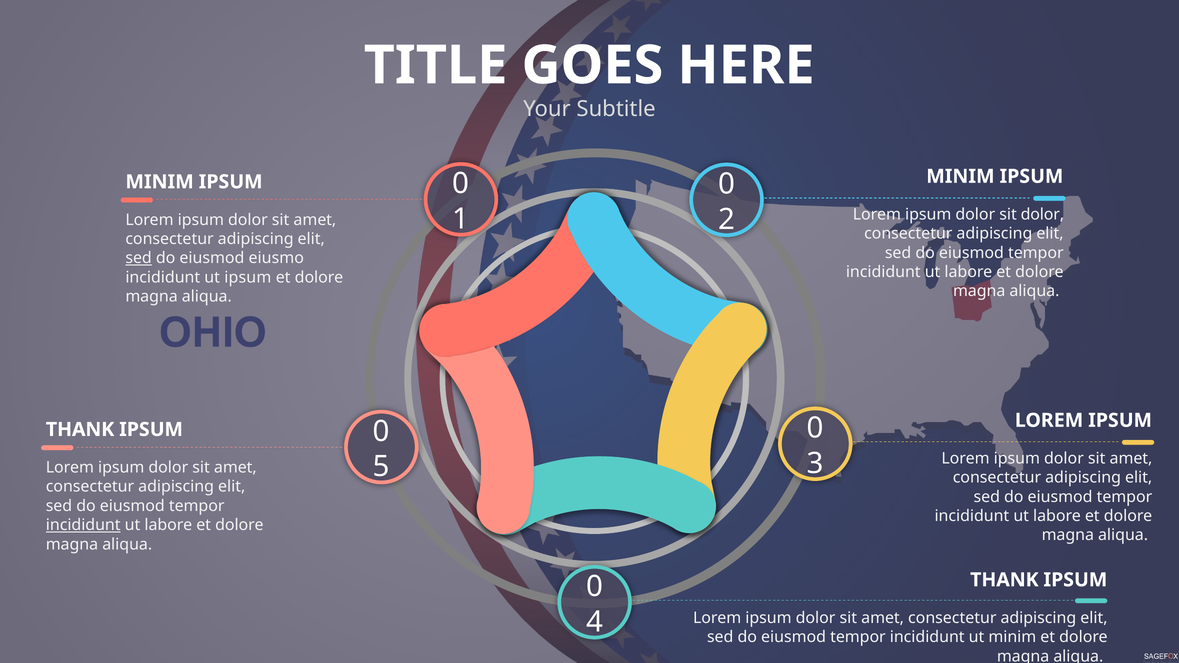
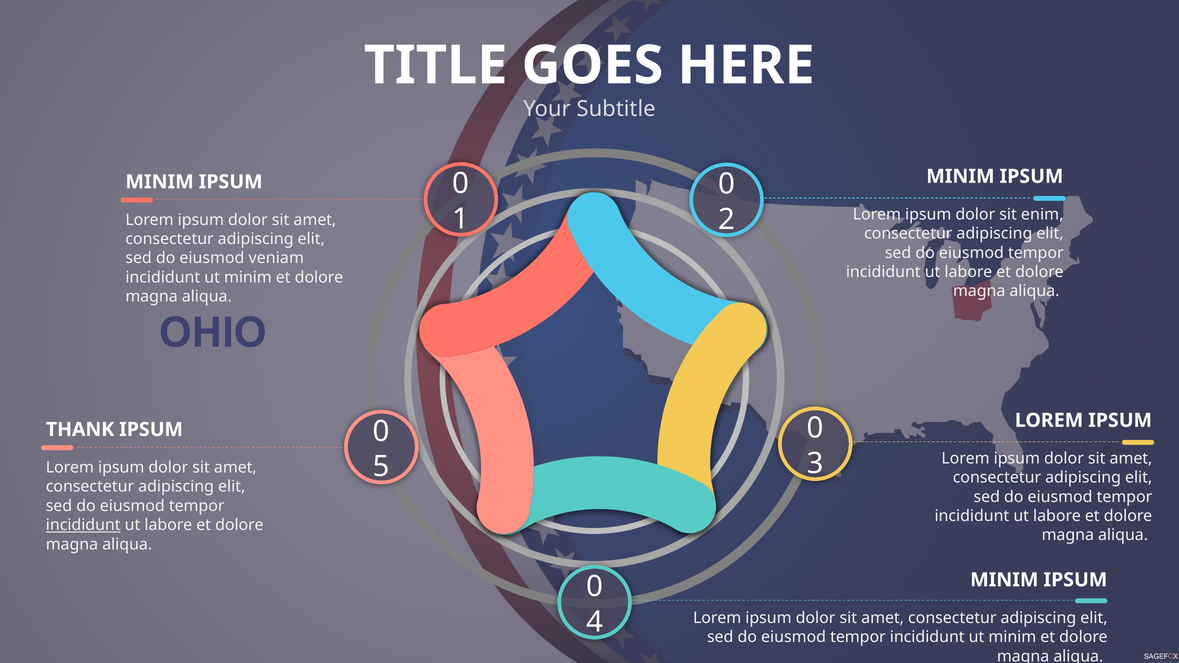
sit dolor: dolor -> enim
sed at (139, 258) underline: present -> none
eiusmo: eiusmo -> veniam
ipsum at (248, 277): ipsum -> minim
THANK at (1004, 580): THANK -> MINIM
